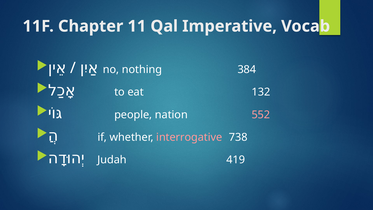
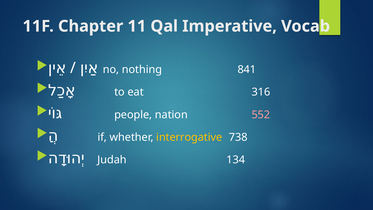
384: 384 -> 841
132: 132 -> 316
interrogative colour: pink -> yellow
419: 419 -> 134
